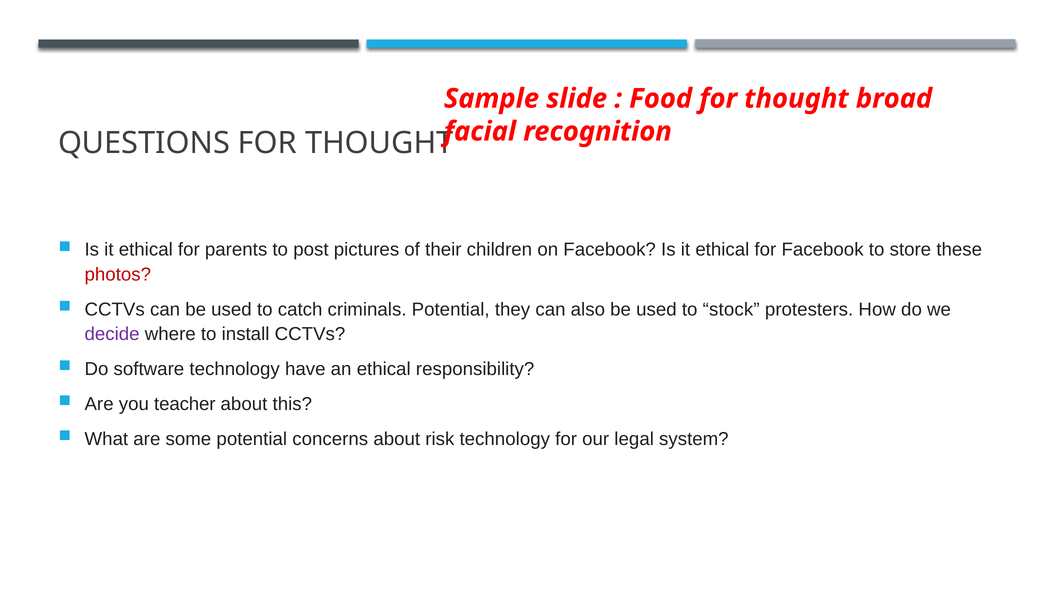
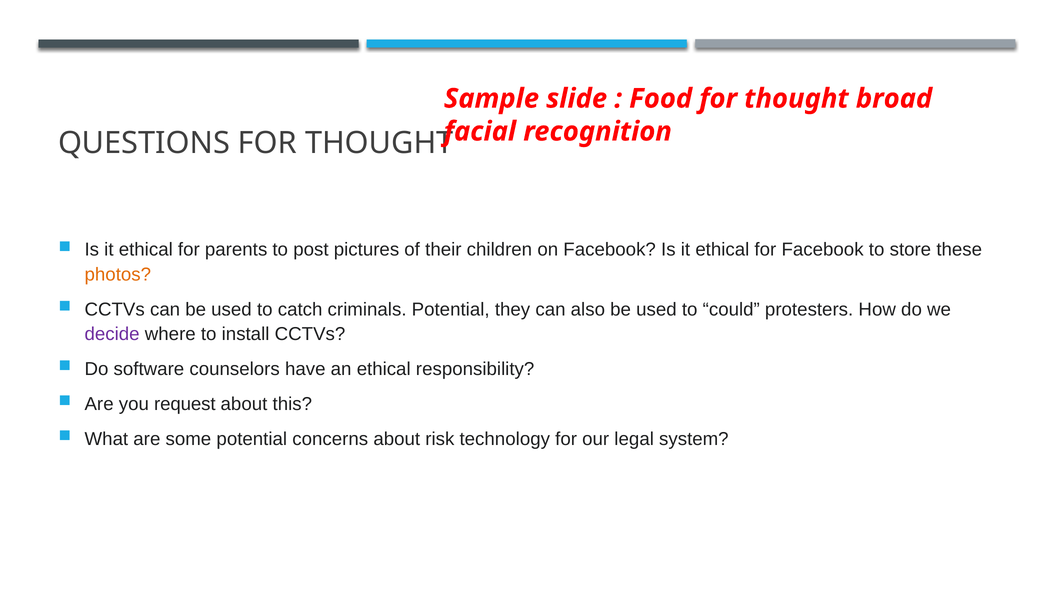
photos colour: red -> orange
stock: stock -> could
software technology: technology -> counselors
teacher: teacher -> request
